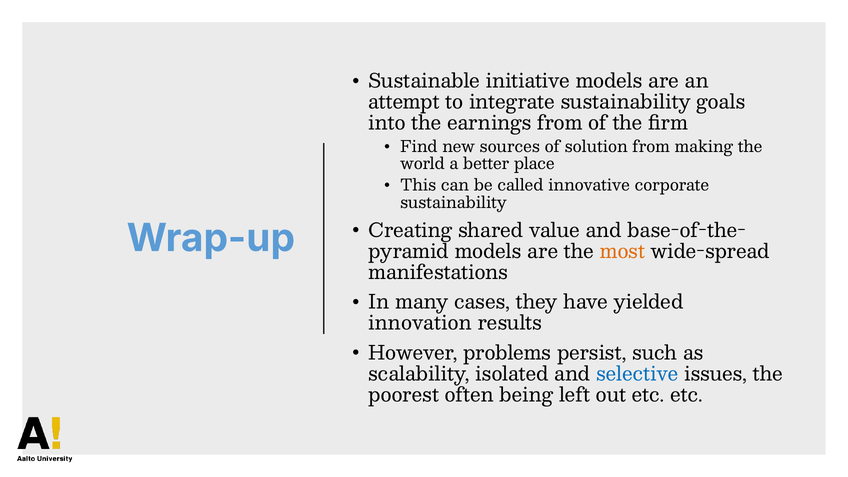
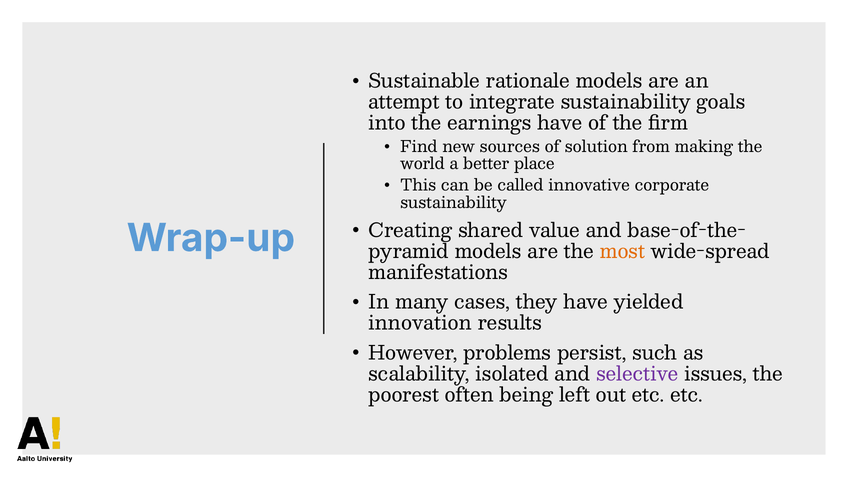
initiative: initiative -> rationale
earnings from: from -> have
selective colour: blue -> purple
